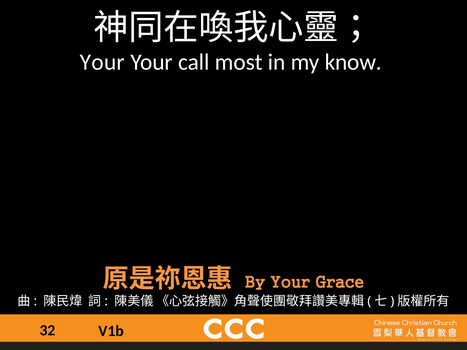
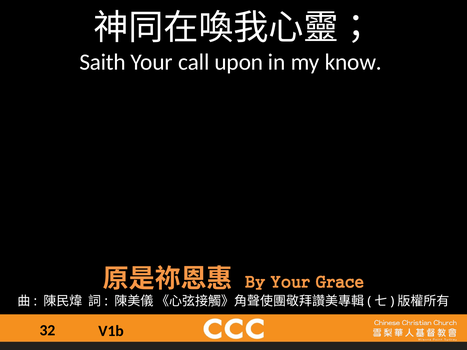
Your at (102, 62): Your -> Saith
most: most -> upon
